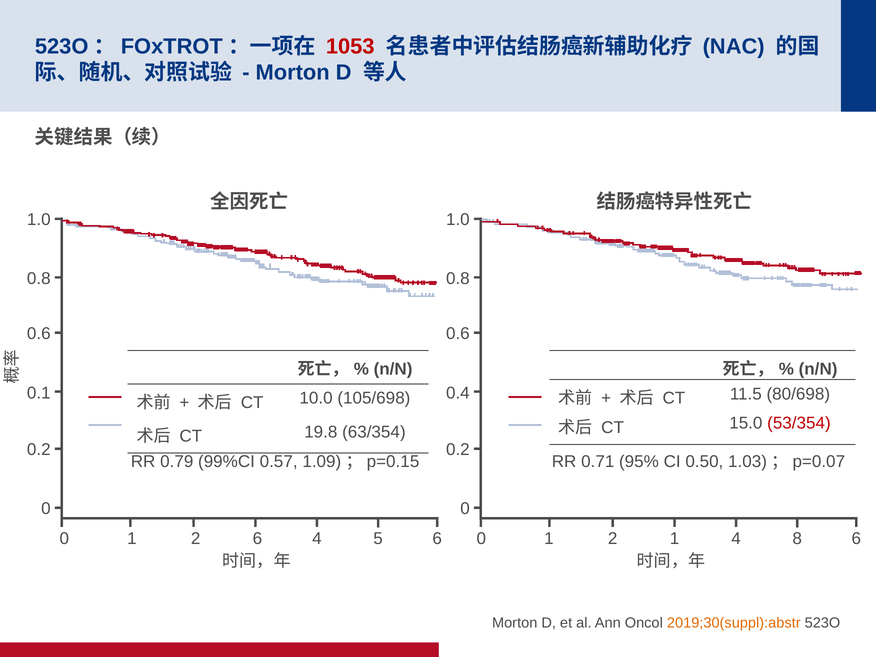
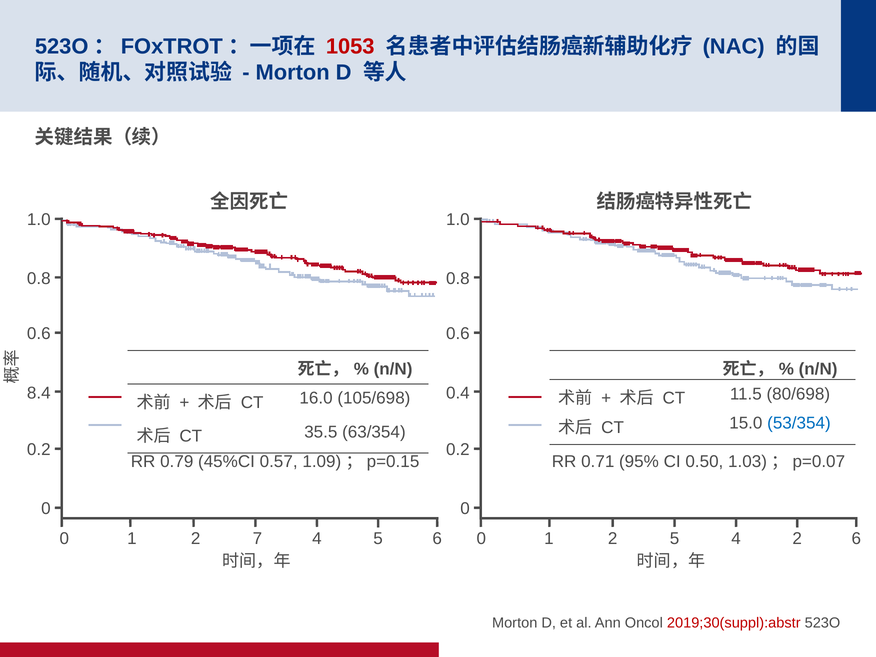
0.1: 0.1 -> 8.4
10.0: 10.0 -> 16.0
53/354 colour: red -> blue
19.8: 19.8 -> 35.5
99%CI: 99%CI -> 45%CI
2 6: 6 -> 7
2 1: 1 -> 5
0 8: 8 -> 2
2019;30(suppl):abstr colour: orange -> red
